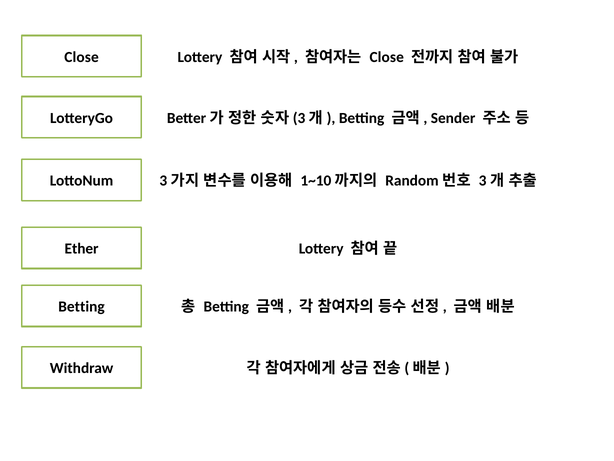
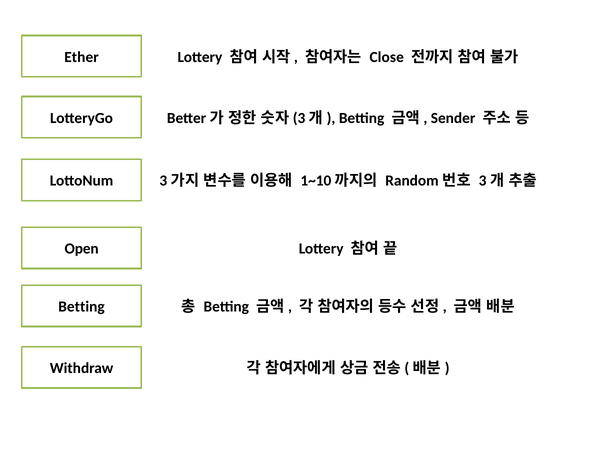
Close at (82, 57): Close -> Ether
Ether: Ether -> Open
